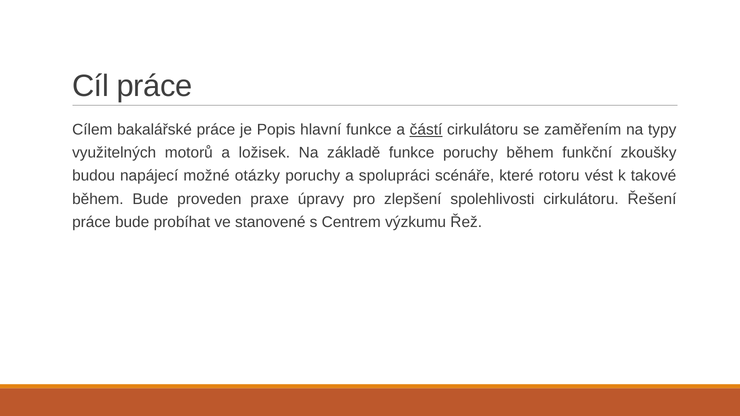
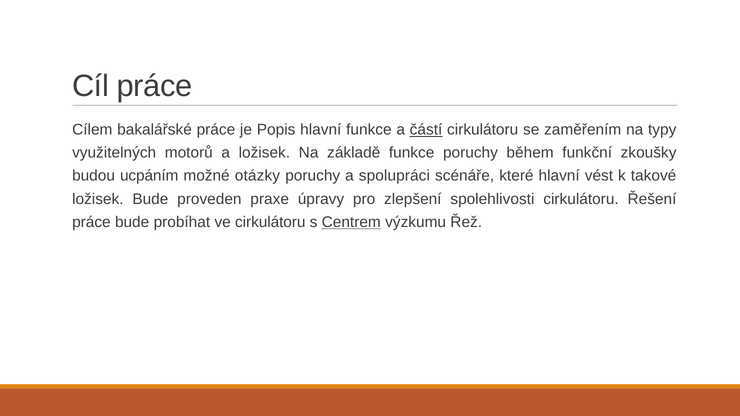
napájecí: napájecí -> ucpáním
které rotoru: rotoru -> hlavní
během at (98, 199): během -> ložisek
ve stanovené: stanovené -> cirkulátoru
Centrem underline: none -> present
